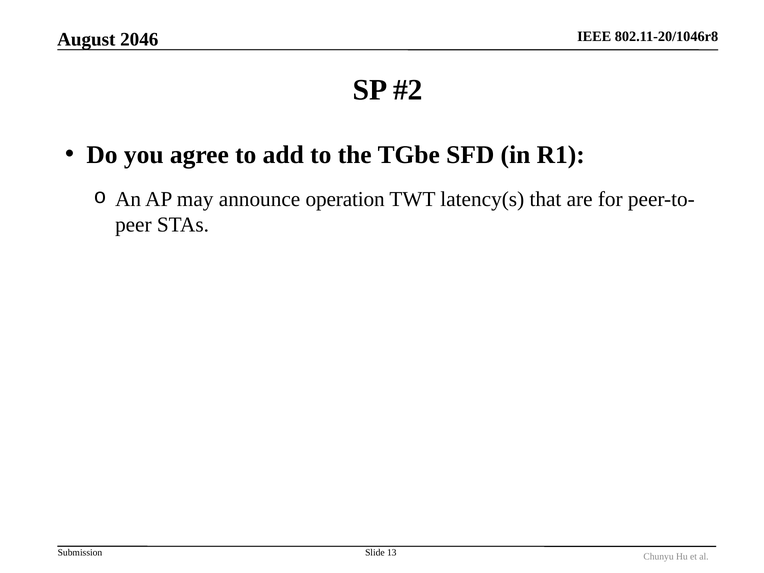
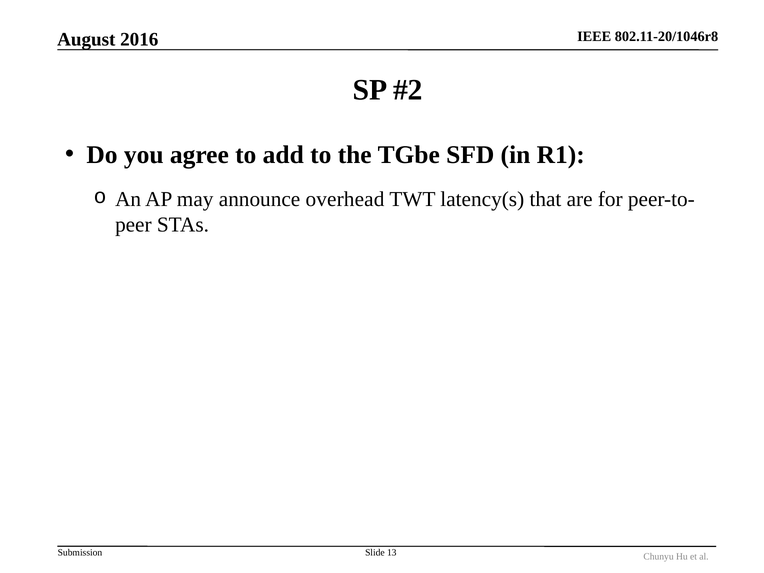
2046: 2046 -> 2016
operation: operation -> overhead
